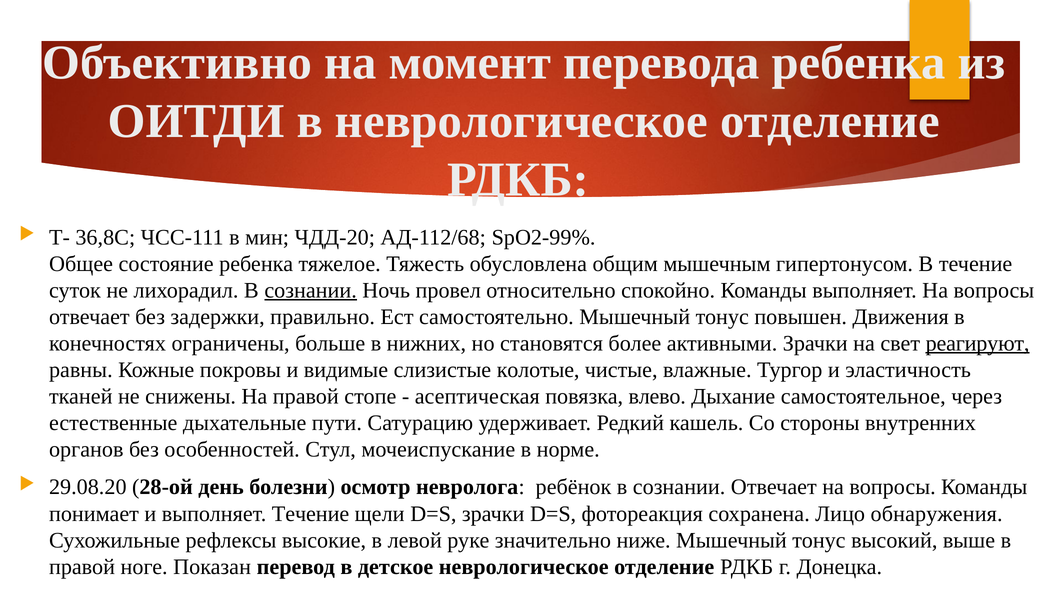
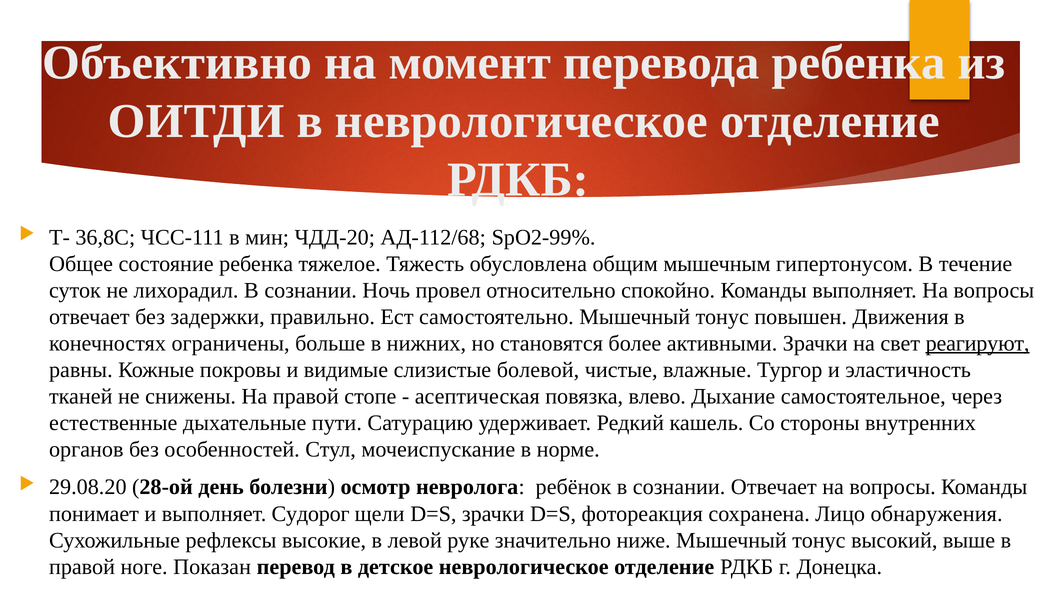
сознании at (311, 290) underline: present -> none
колотые: колотые -> болевой
выполняет Течение: Течение -> Судорог
